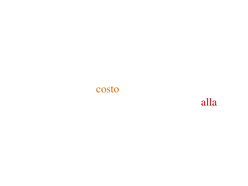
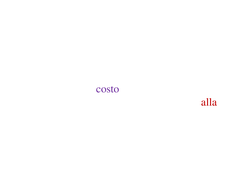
costo colour: orange -> purple
